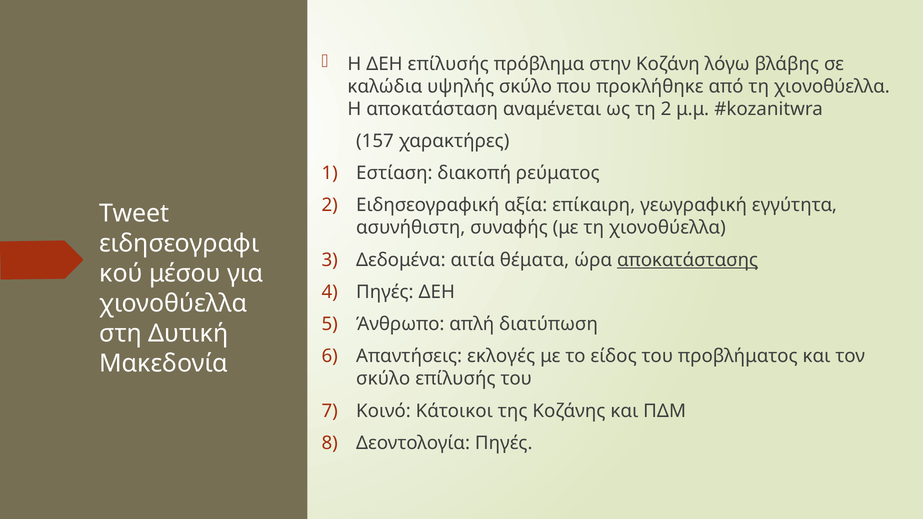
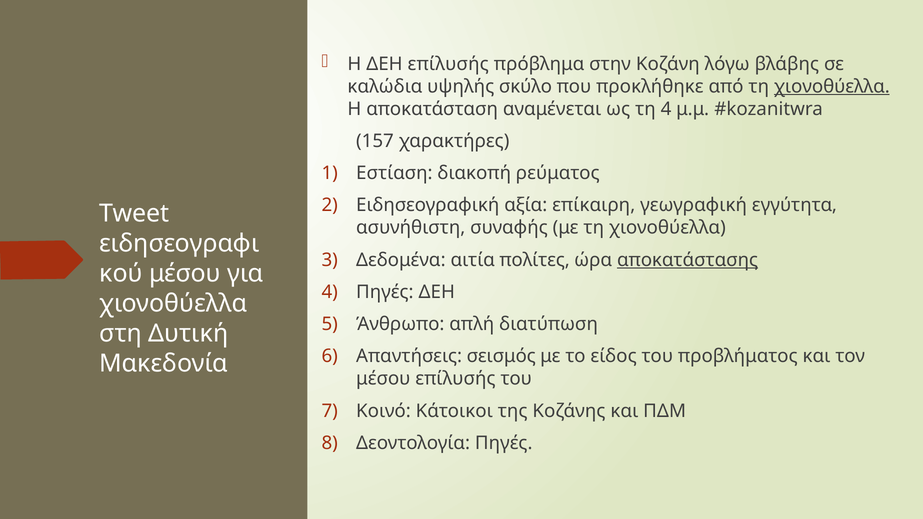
χιονοθύελλα at (832, 86) underline: none -> present
τη 2: 2 -> 4
θέματα: θέματα -> πολίτες
εκλογές: εκλογές -> σεισμός
σκύλο at (383, 379): σκύλο -> μέσου
